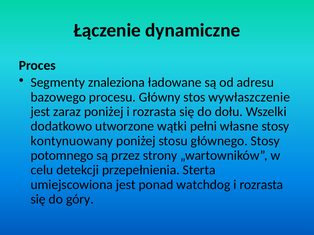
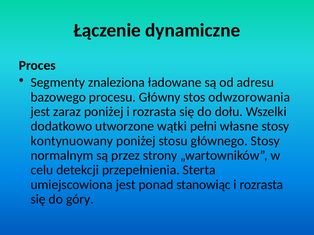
wywłaszczenie: wywłaszczenie -> odwzorowania
potomnego: potomnego -> normalnym
watchdog: watchdog -> stanowiąc
